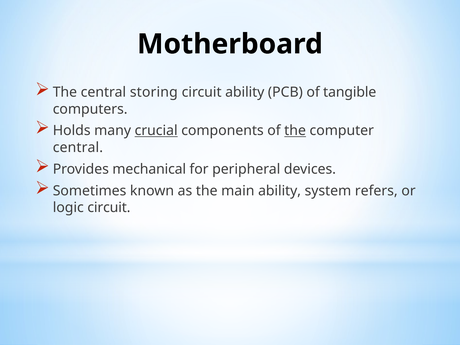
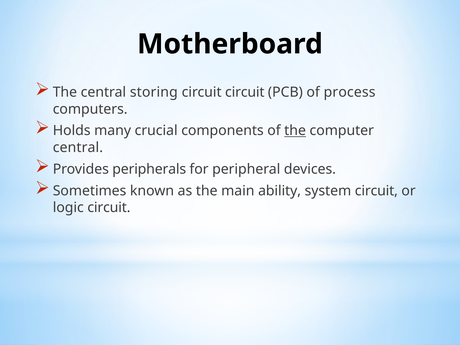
circuit ability: ability -> circuit
tangible: tangible -> process
crucial underline: present -> none
mechanical: mechanical -> peripherals
system refers: refers -> circuit
